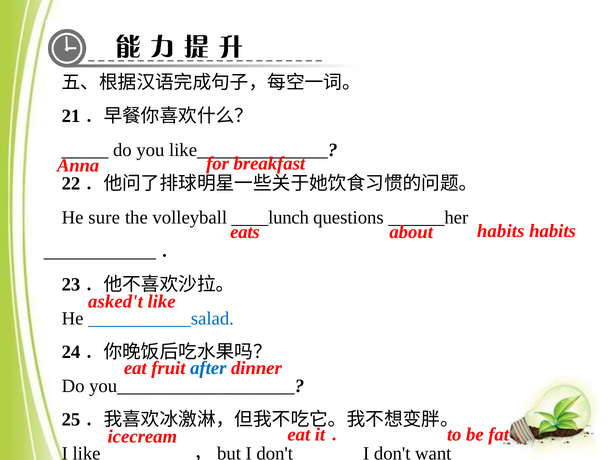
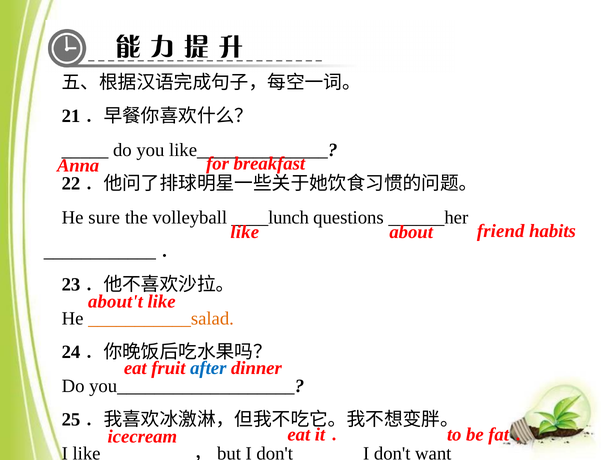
eats at (245, 232): eats -> like
about habits: habits -> friend
asked't: asked't -> about't
___________salad colour: blue -> orange
